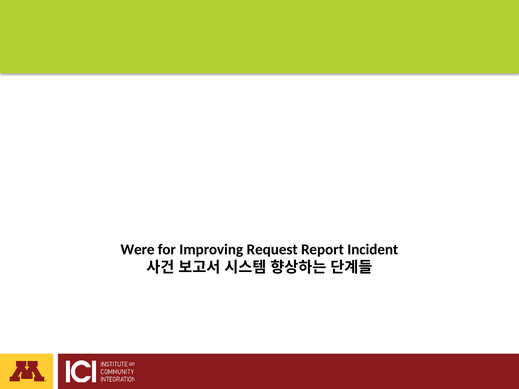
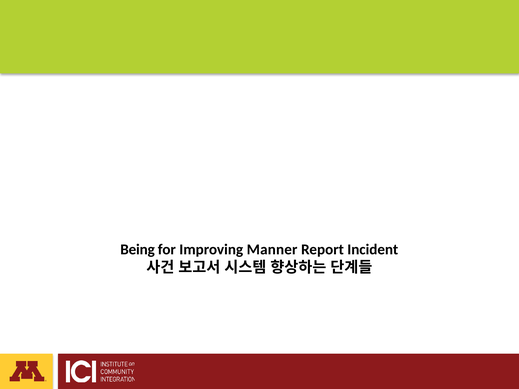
Were: Were -> Being
Request: Request -> Manner
